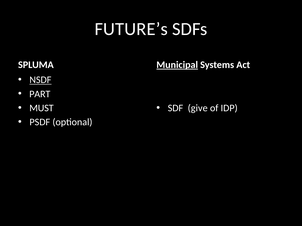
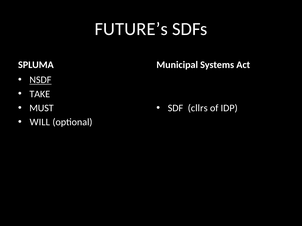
Municipal underline: present -> none
PART: PART -> TAKE
give: give -> cllrs
PSDF: PSDF -> WILL
